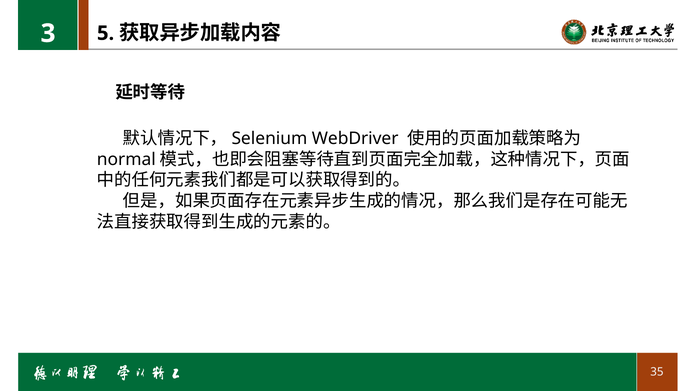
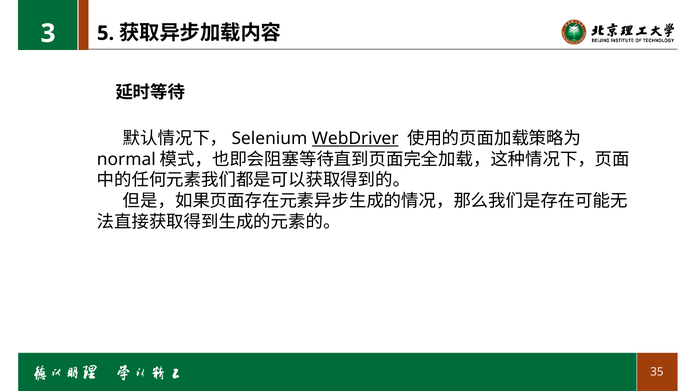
WebDriver underline: none -> present
